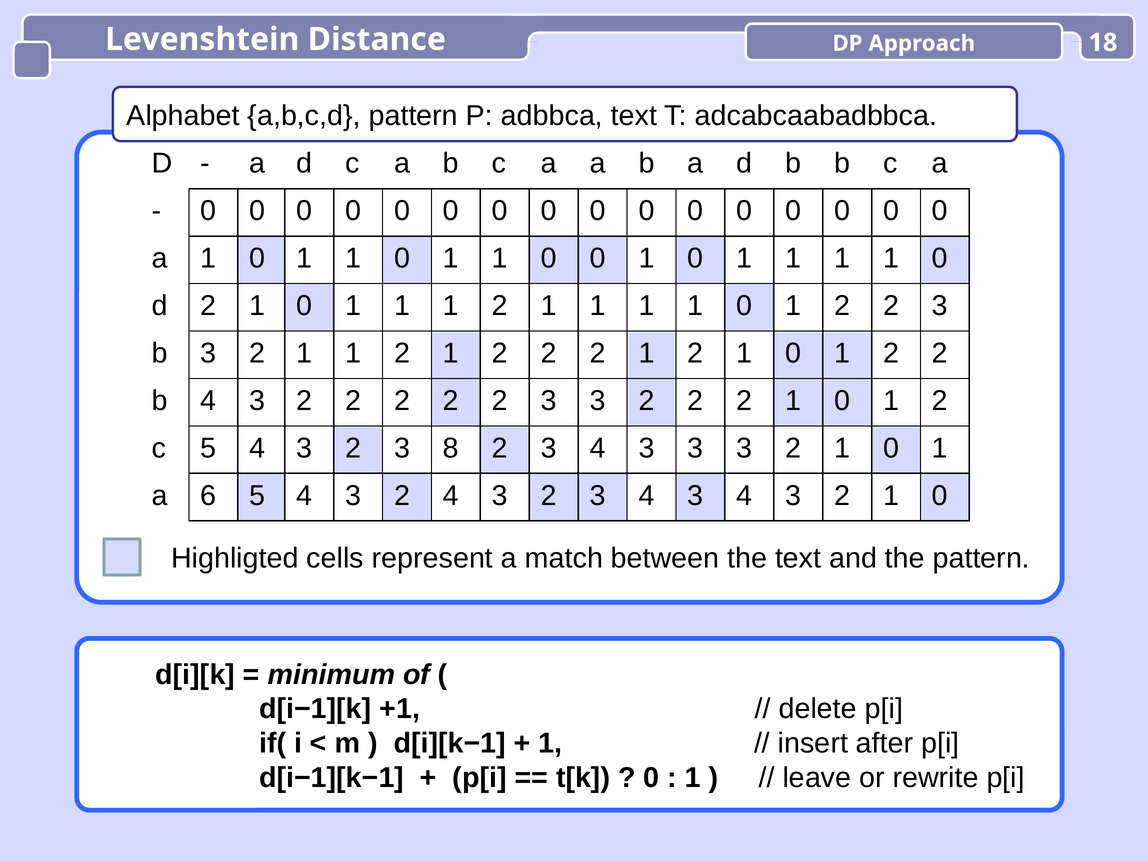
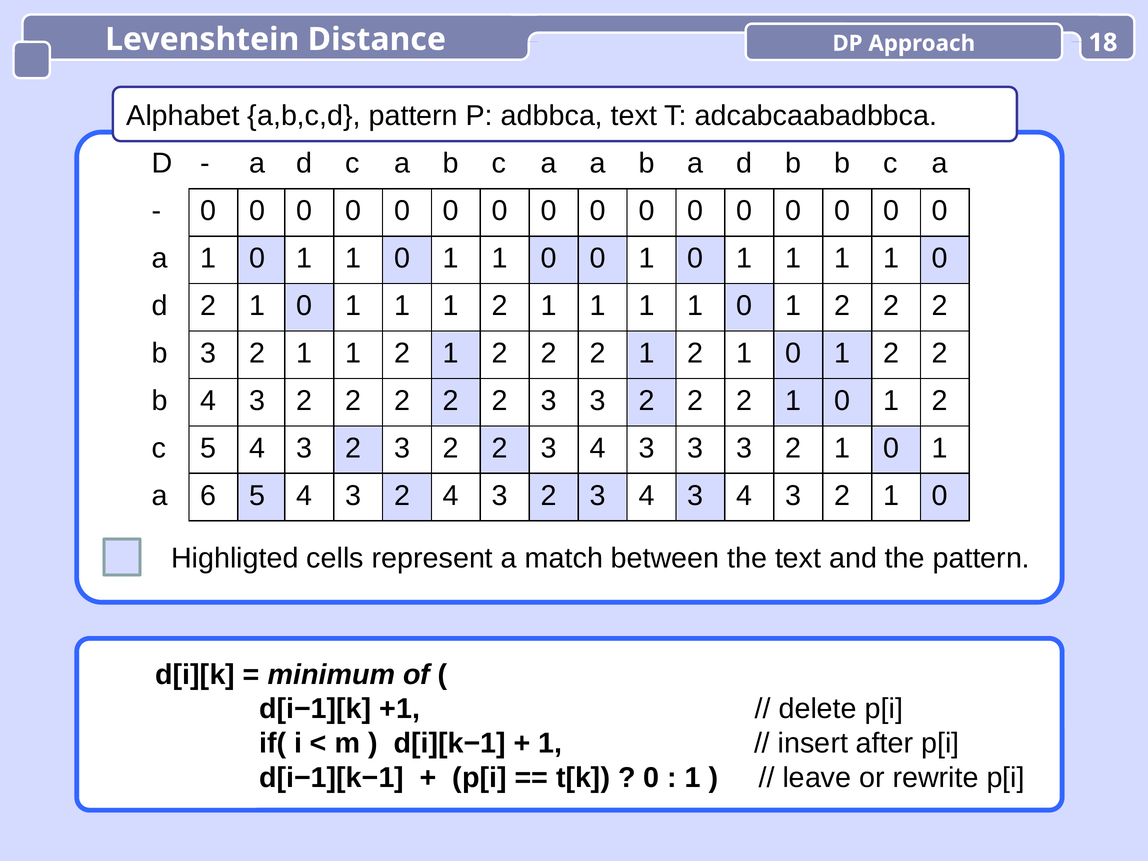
3 at (940, 306): 3 -> 2
2 3 8: 8 -> 2
